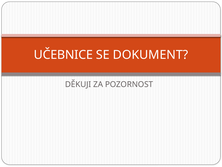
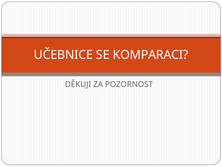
DOKUMENT: DOKUMENT -> KOMPARACI
